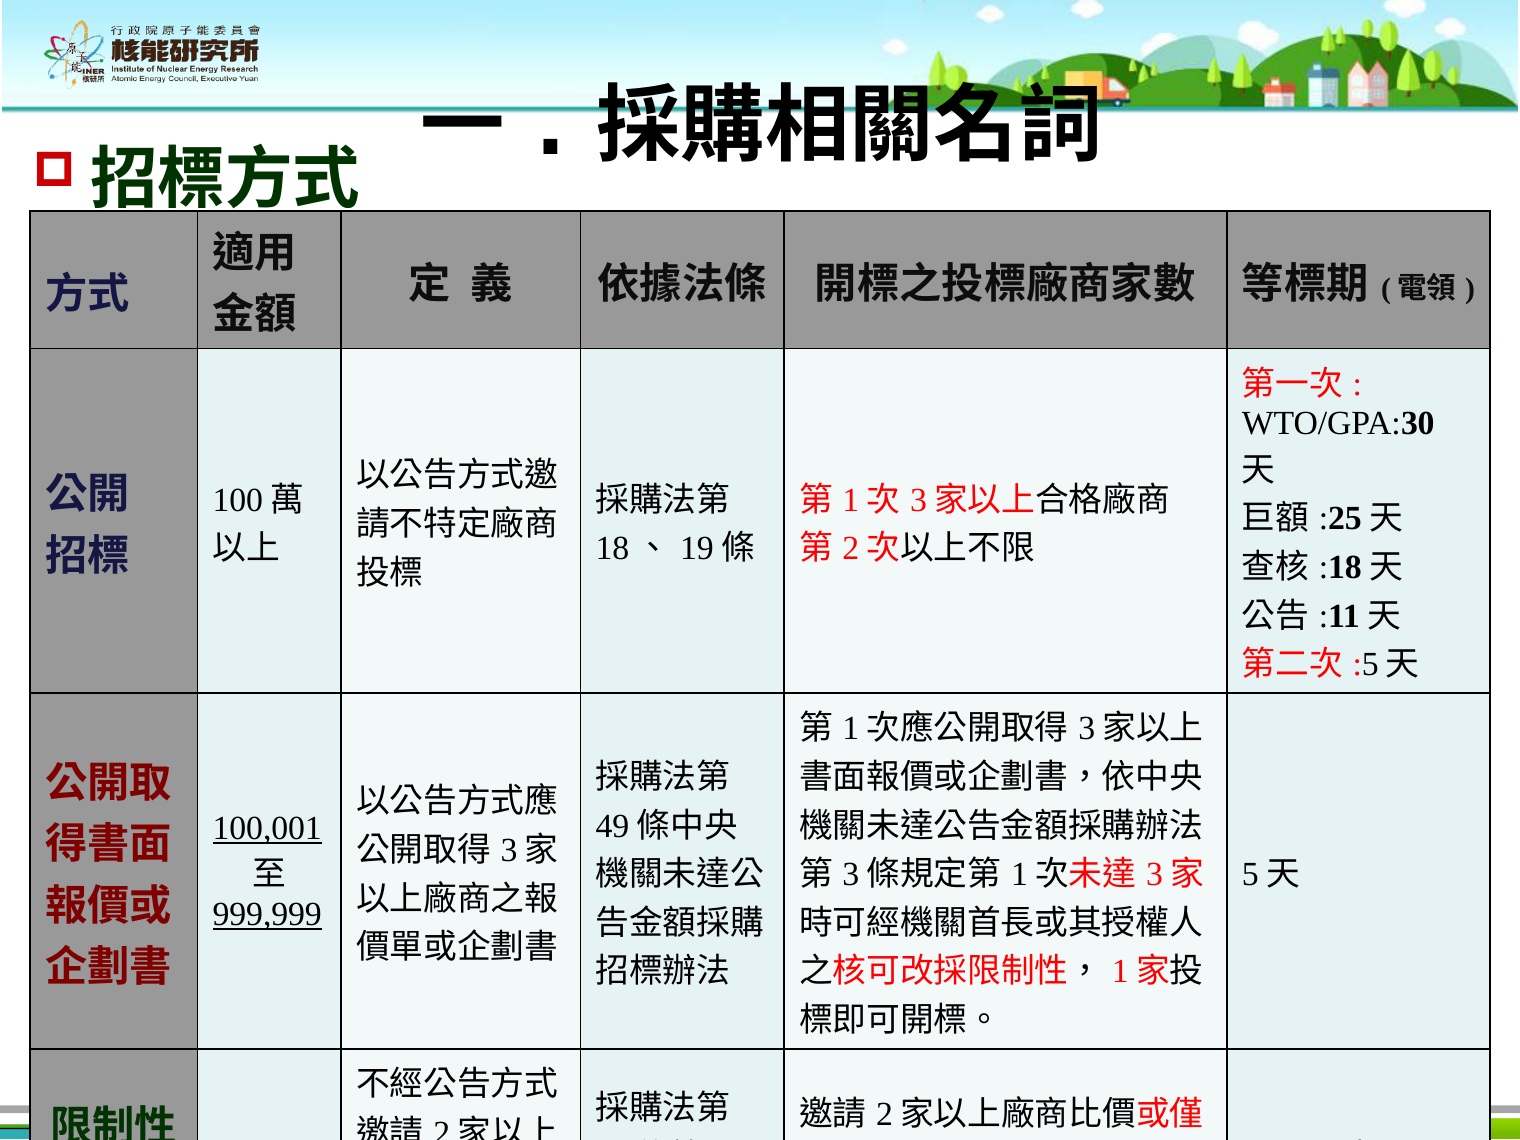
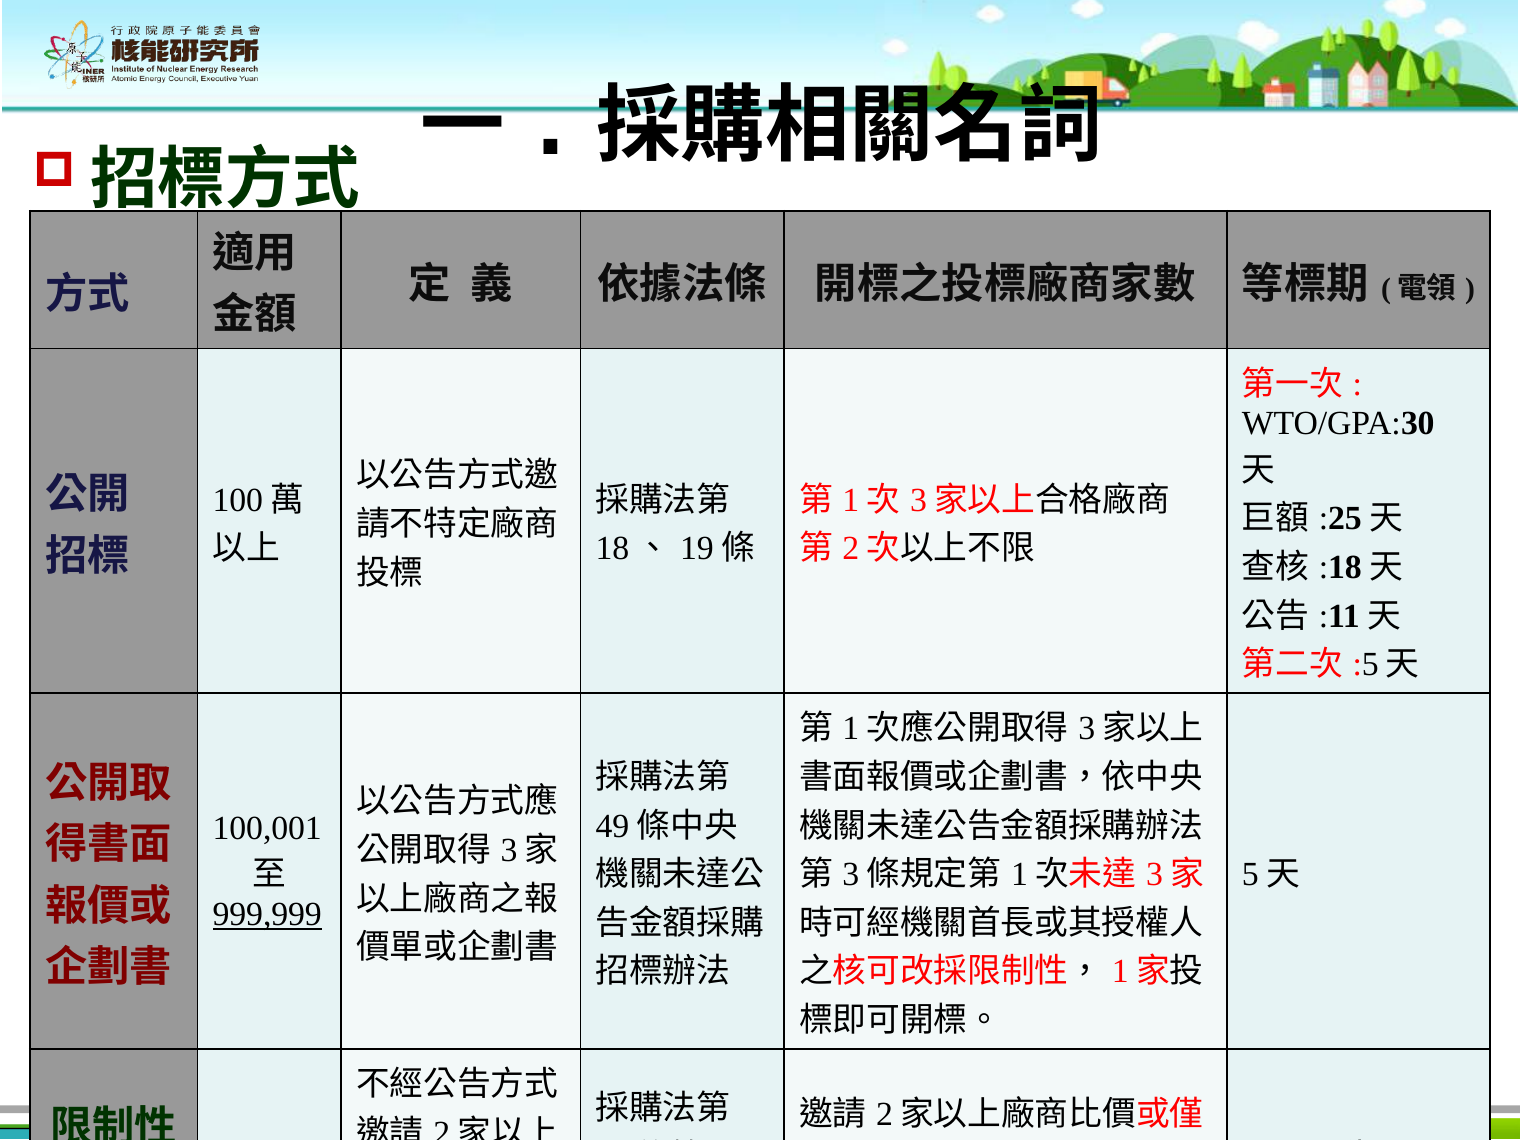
100,001 underline: present -> none
